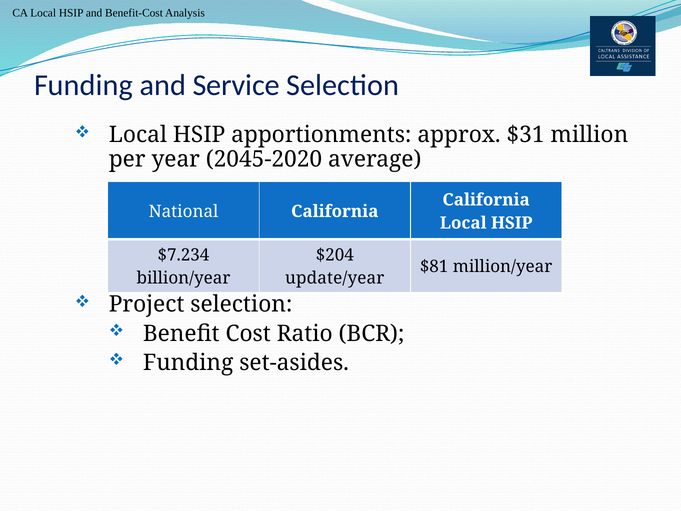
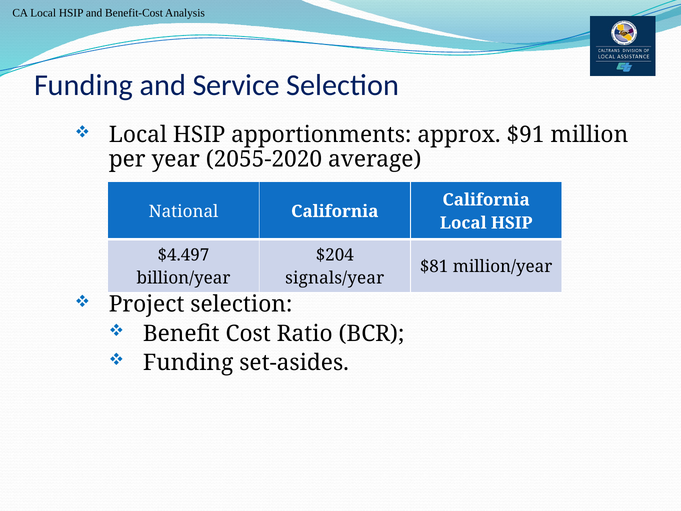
$31: $31 -> $91
2045-2020: 2045-2020 -> 2055-2020
$7.234: $7.234 -> $4.497
update/year: update/year -> signals/year
